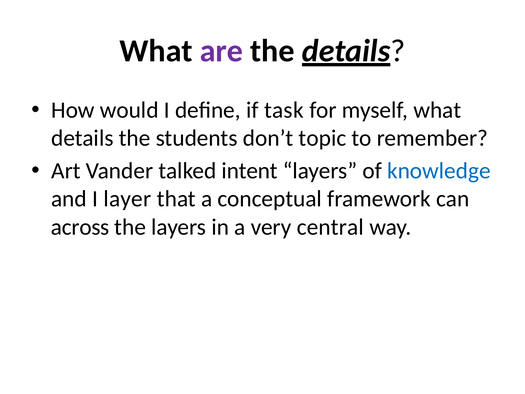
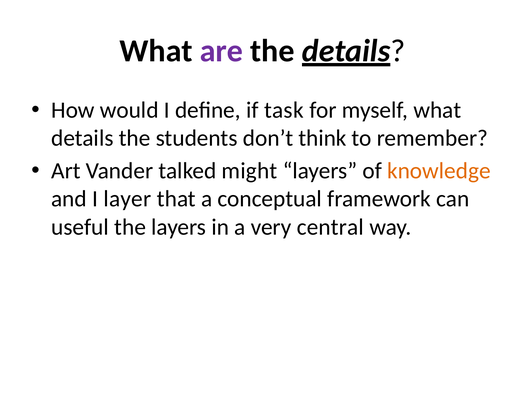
topic: topic -> think
intent: intent -> might
knowledge colour: blue -> orange
across: across -> useful
